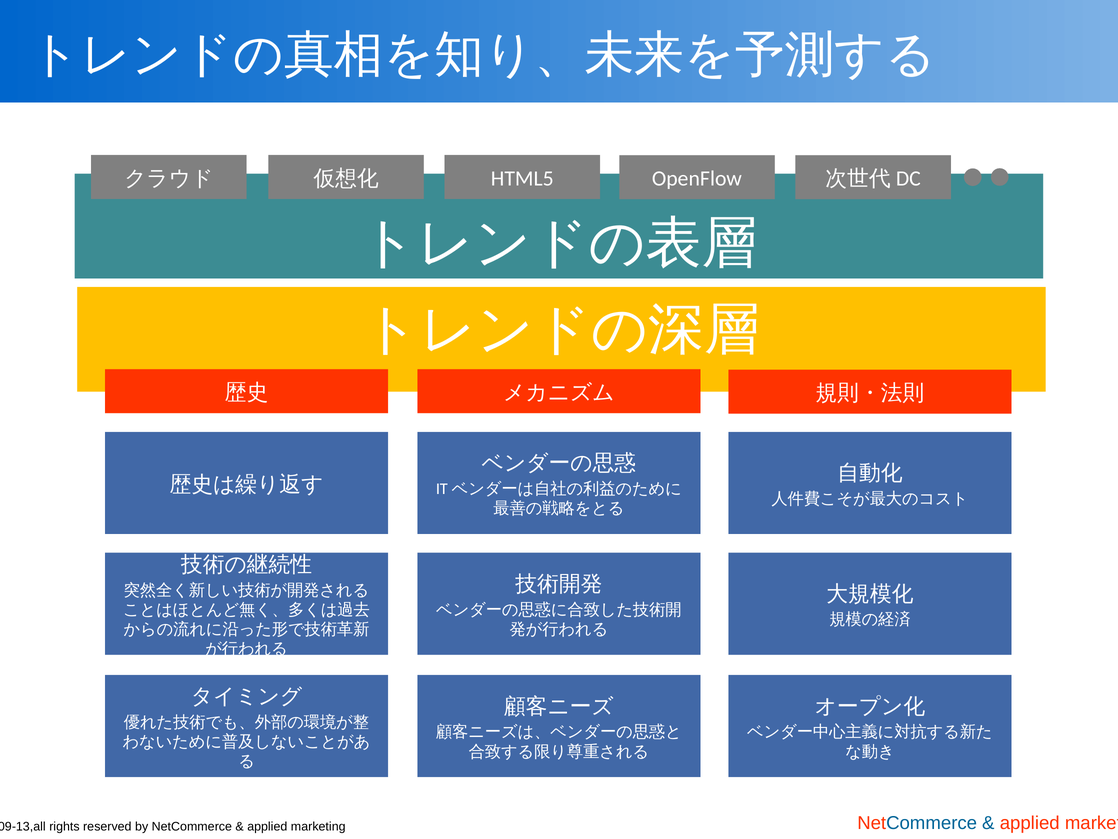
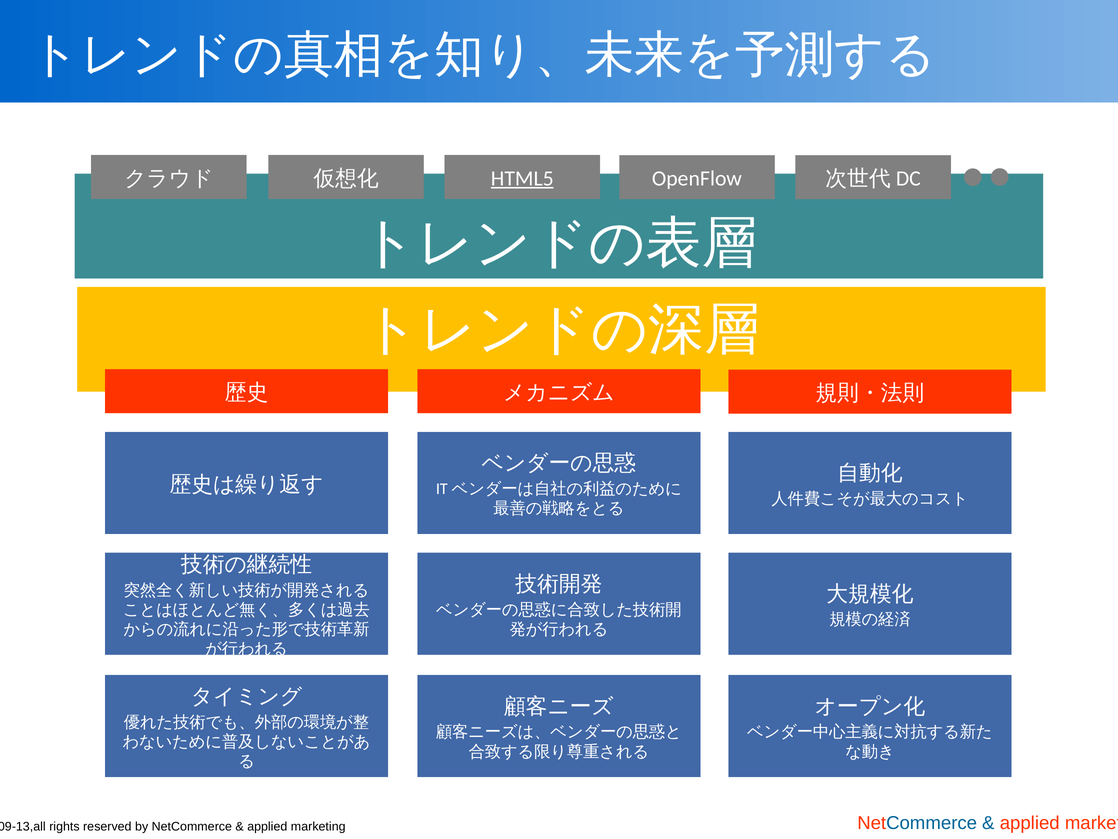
HTML5 underline: none -> present
